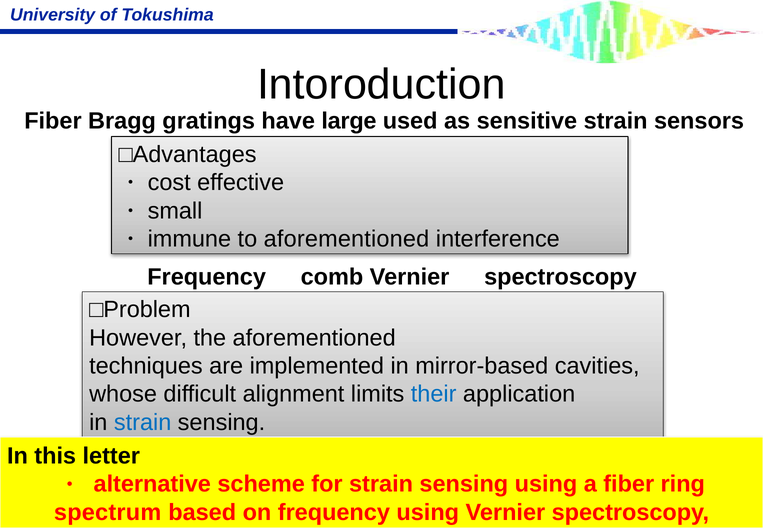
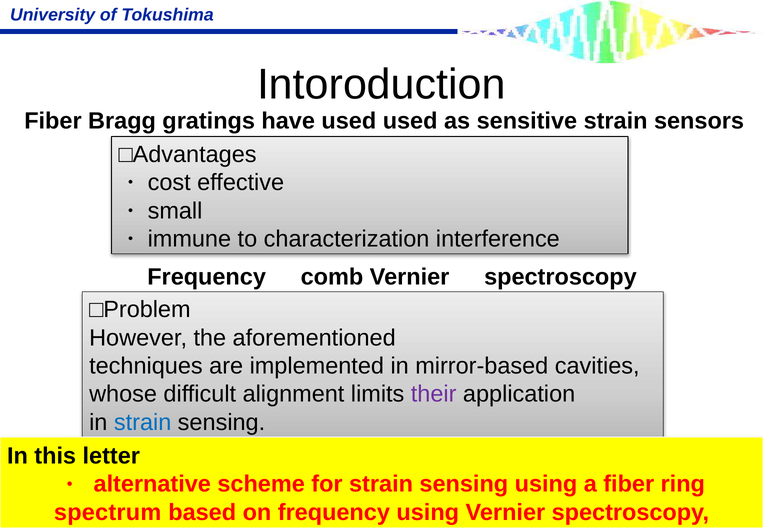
have large: large -> used
to aforementioned: aforementioned -> characterization
their colour: blue -> purple
